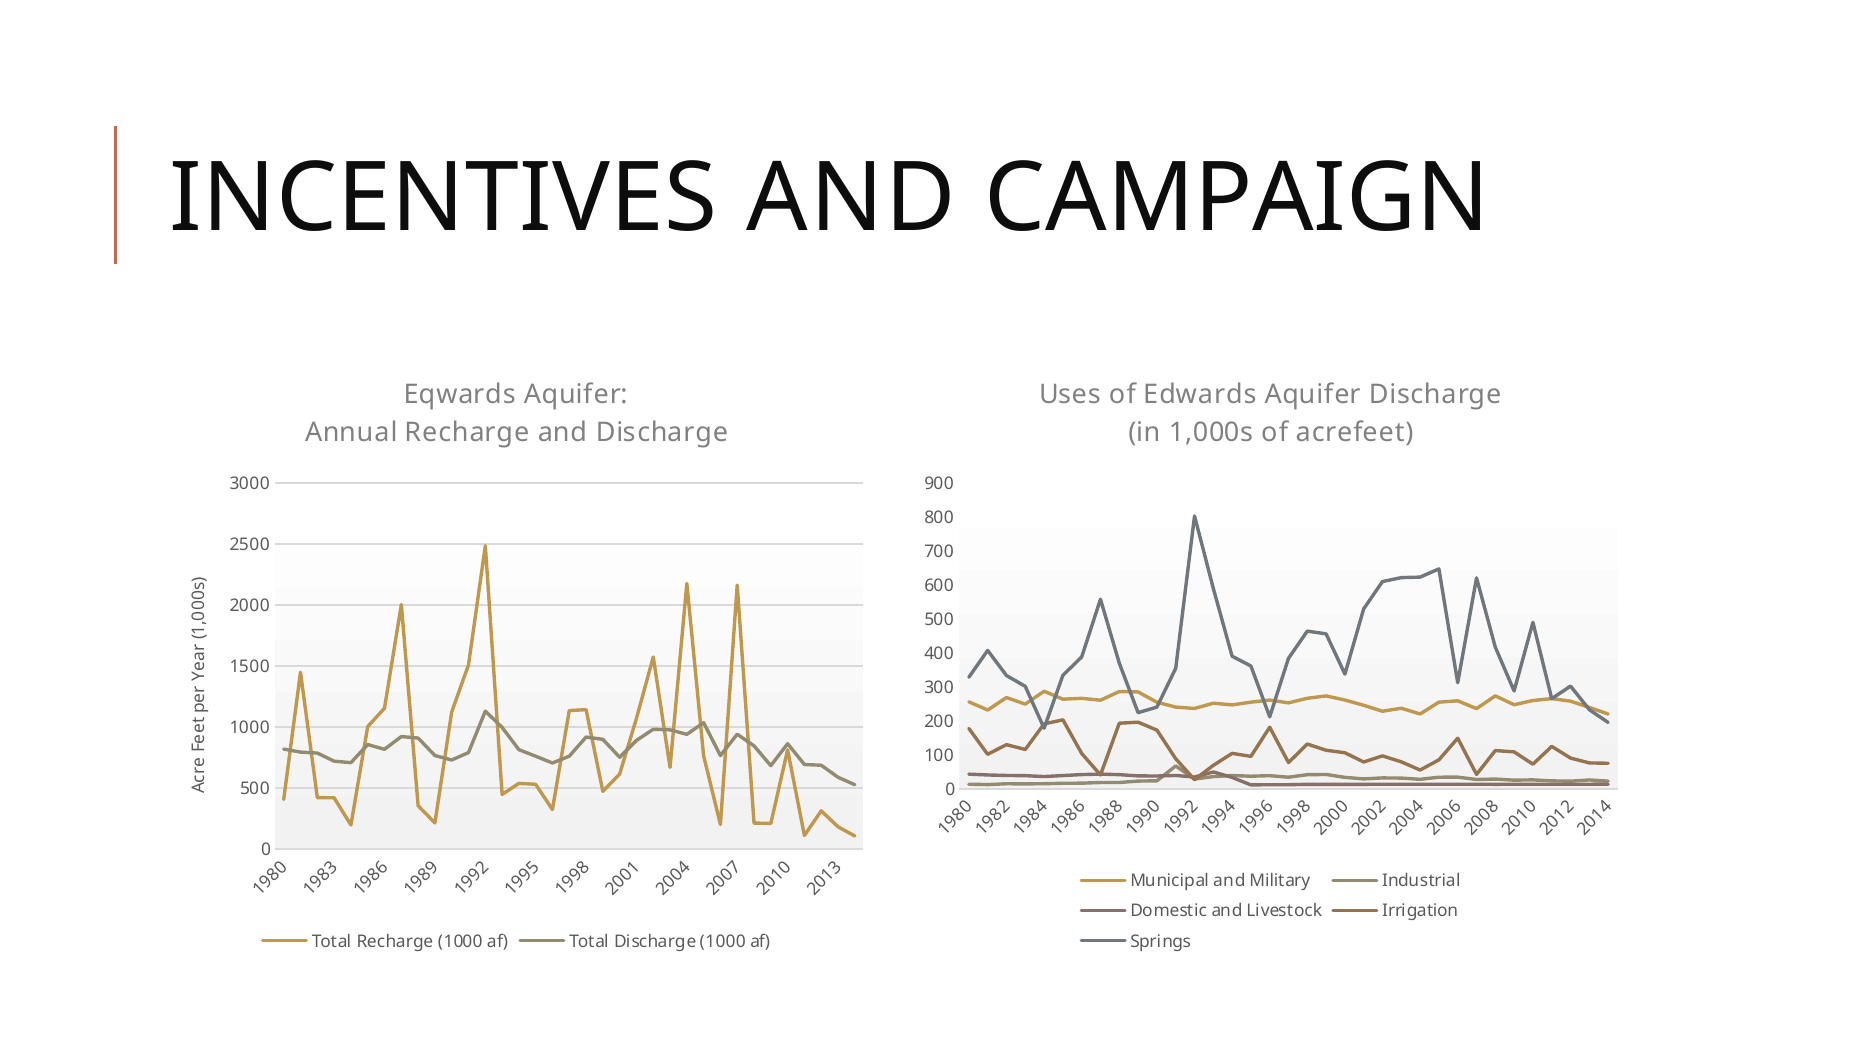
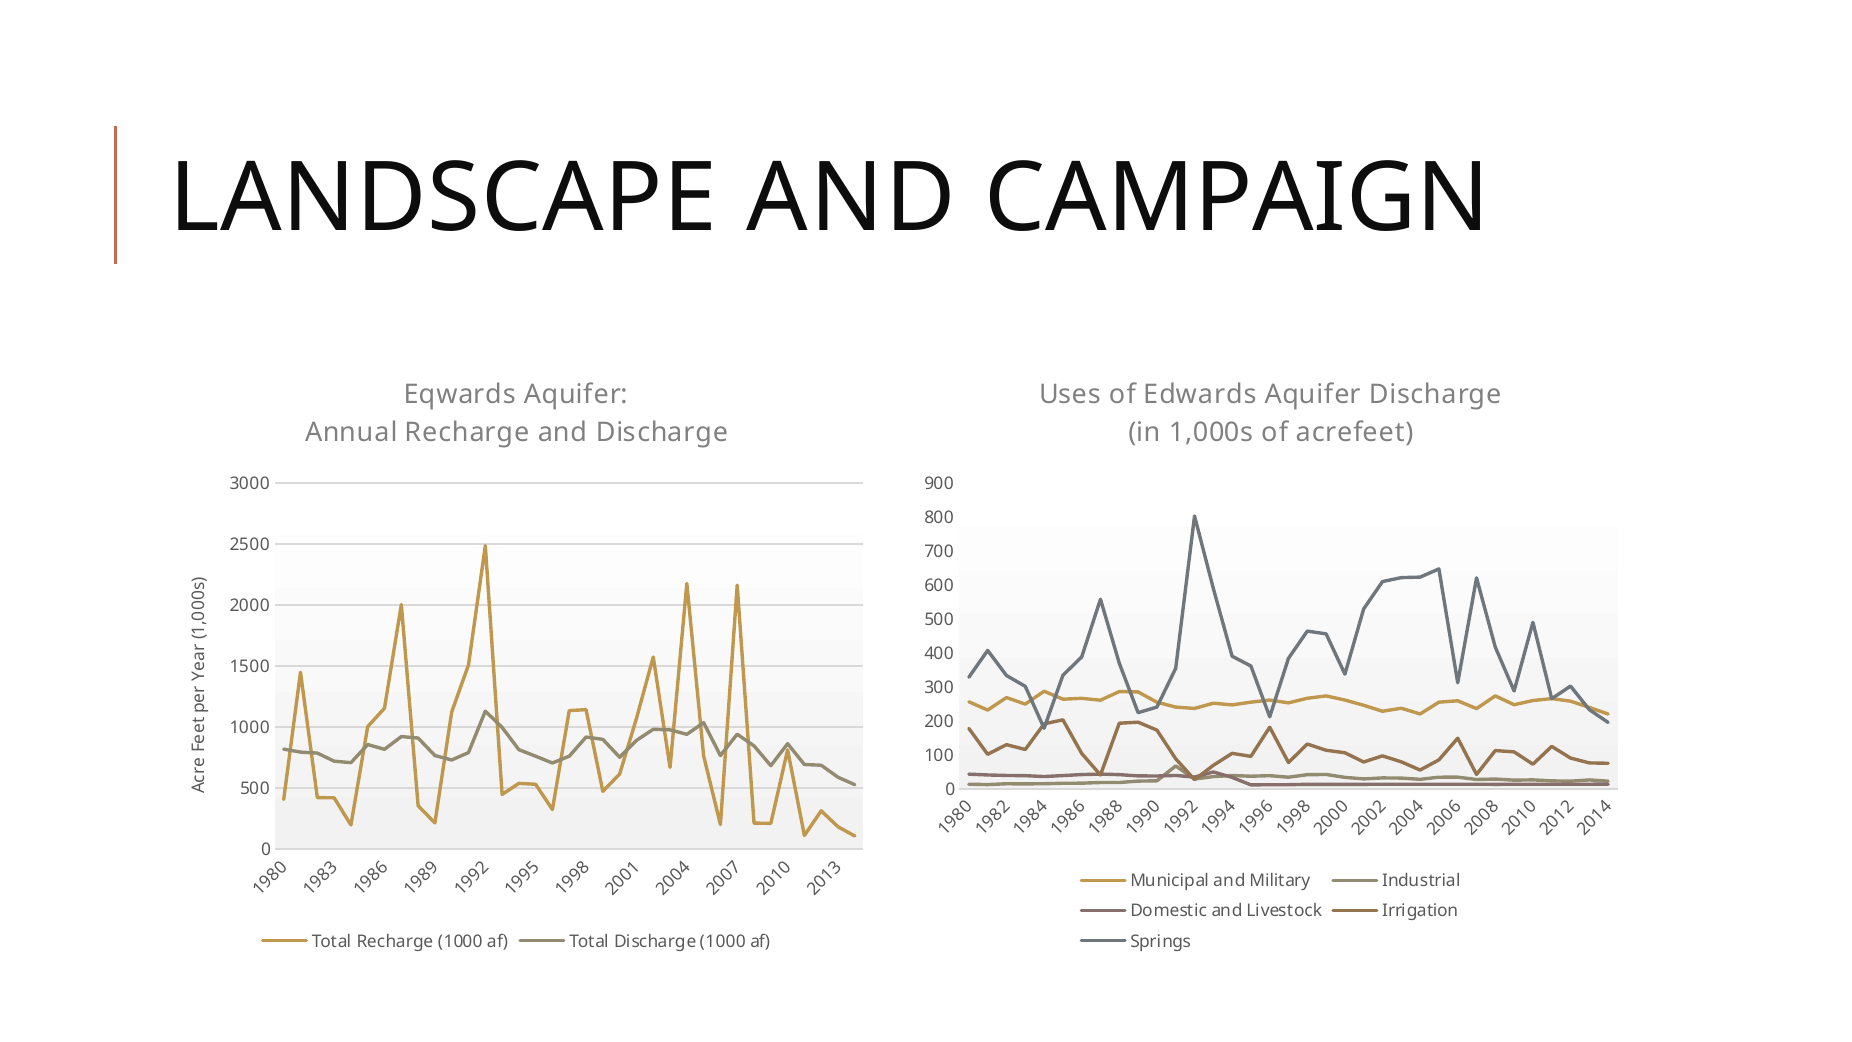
INCENTIVES: INCENTIVES -> LANDSCAPE
